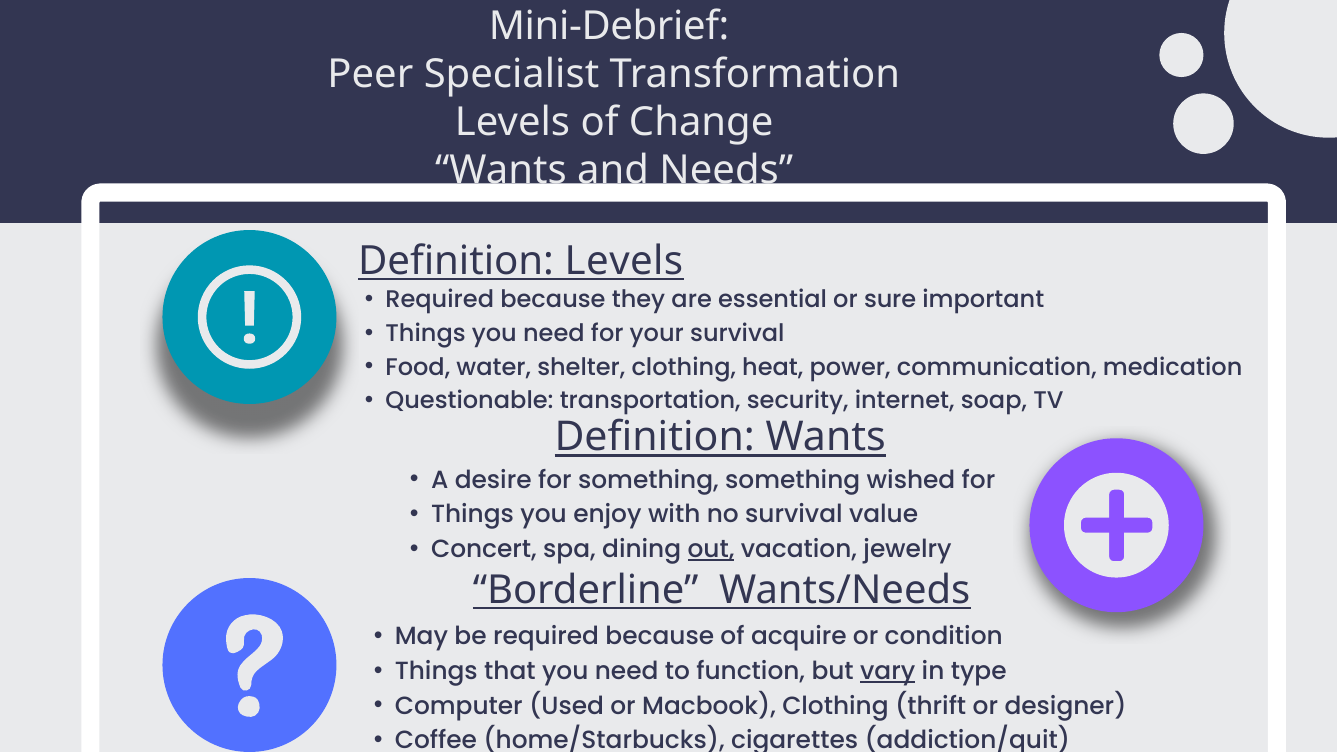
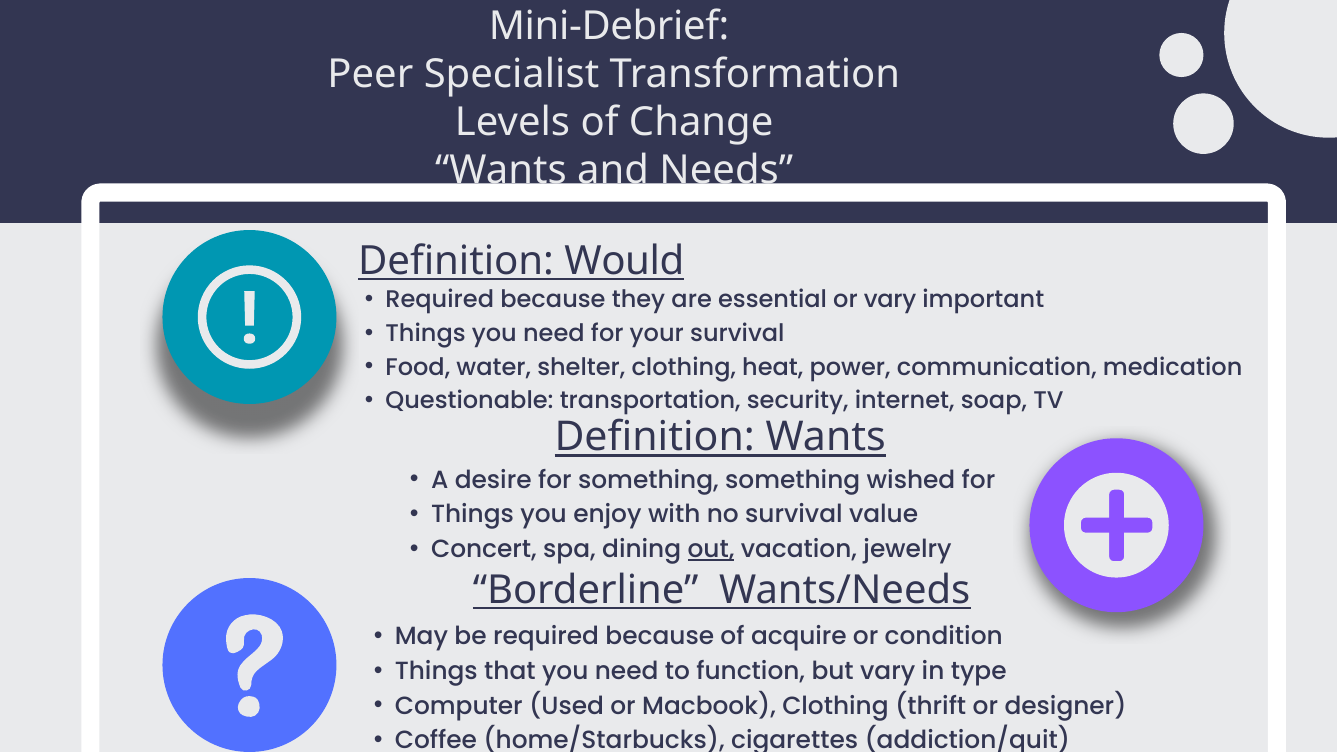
Definition Levels: Levels -> Would
or sure: sure -> vary
vary at (888, 671) underline: present -> none
